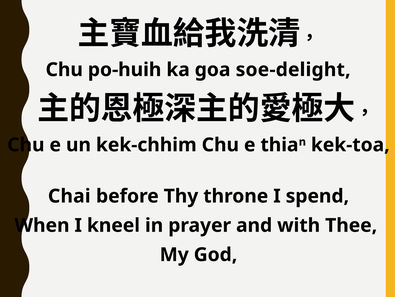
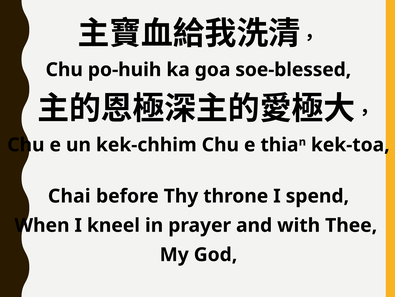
soe-delight: soe-delight -> soe-blessed
